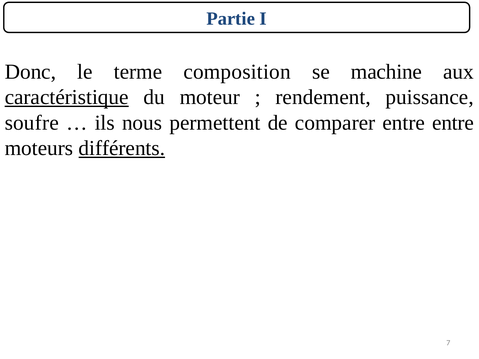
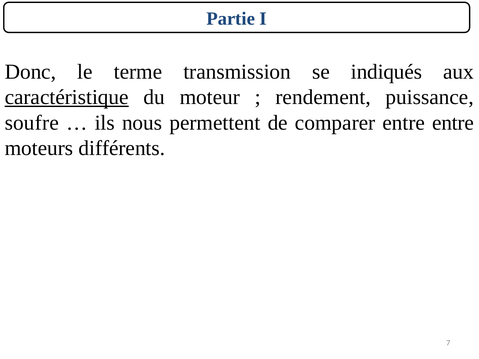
composition: composition -> transmission
machine: machine -> indiqués
différents underline: present -> none
